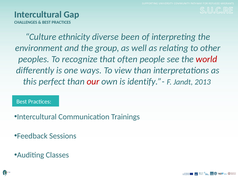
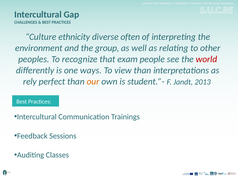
been: been -> often
often: often -> exam
this: this -> rely
our colour: red -> orange
identify.”-: identify.”- -> student.”-
